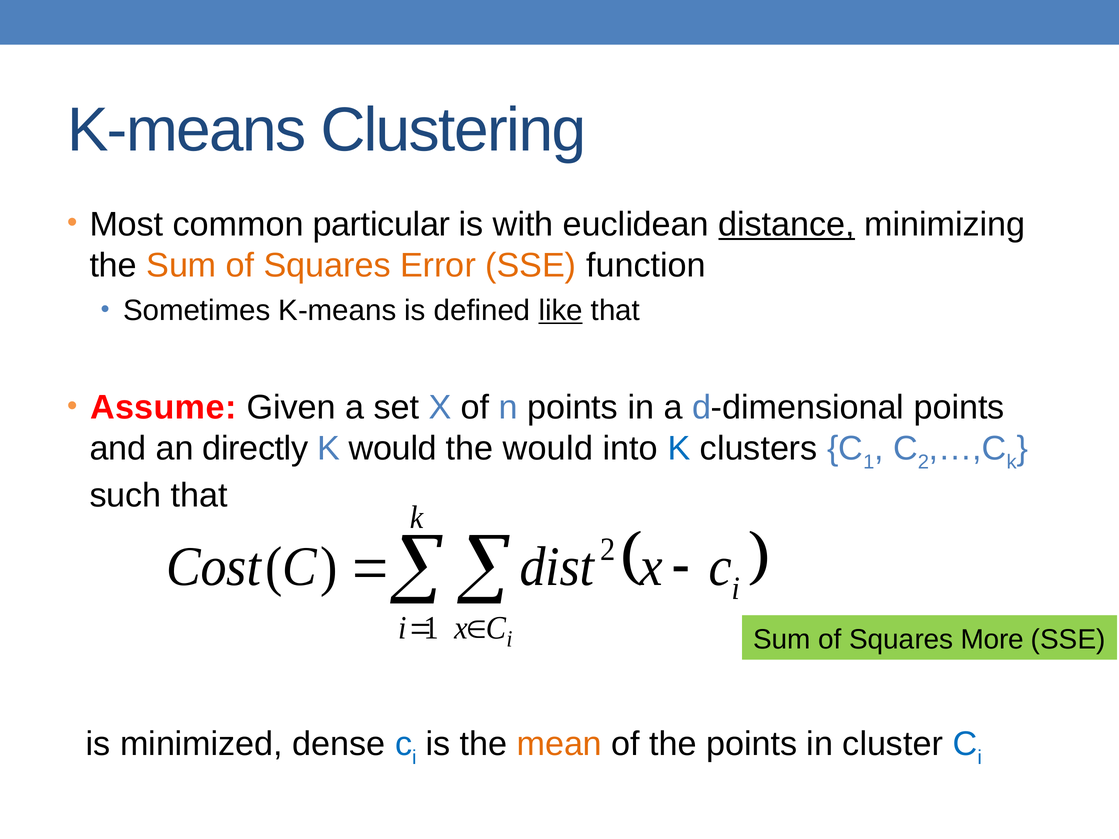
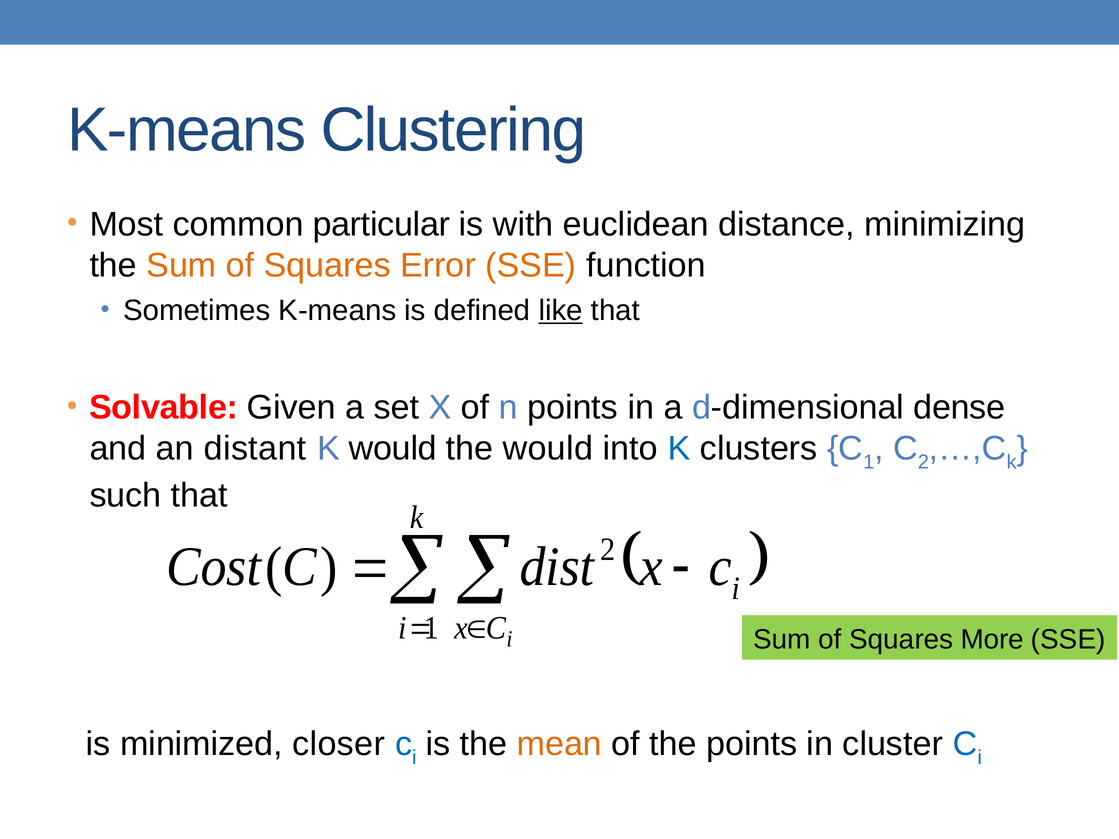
distance underline: present -> none
Assume: Assume -> Solvable
d-dimensional points: points -> dense
directly: directly -> distant
dense: dense -> closer
